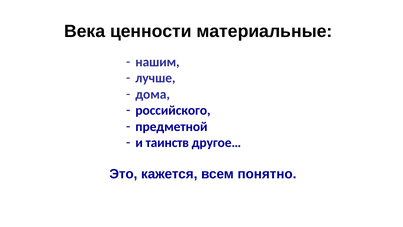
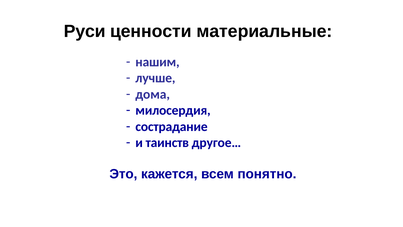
Века: Века -> Руси
российского: российского -> милосердия
предметной: предметной -> сострадание
